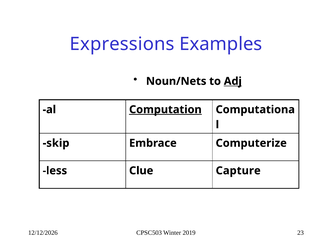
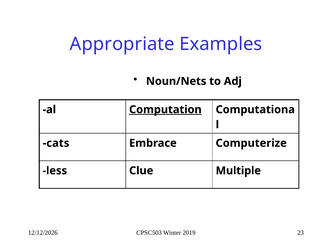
Expressions: Expressions -> Appropriate
Adj underline: present -> none
skip: skip -> cats
Capture: Capture -> Multiple
